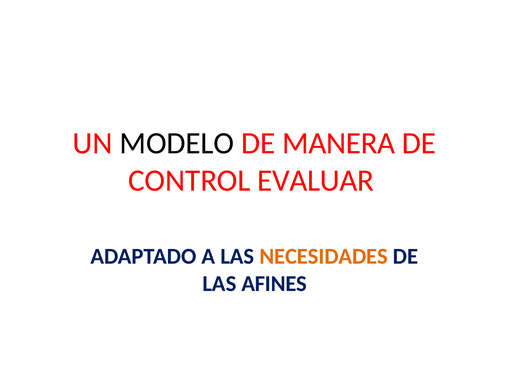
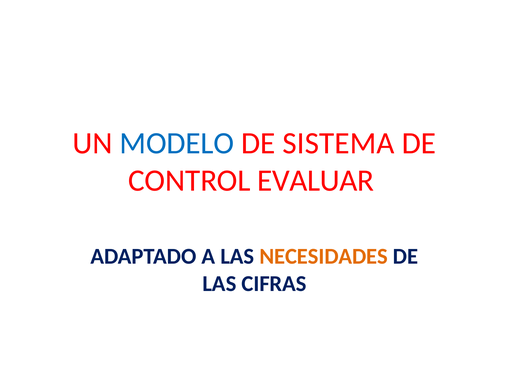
MODELO colour: black -> blue
MANERA: MANERA -> SISTEMA
AFINES: AFINES -> CIFRAS
